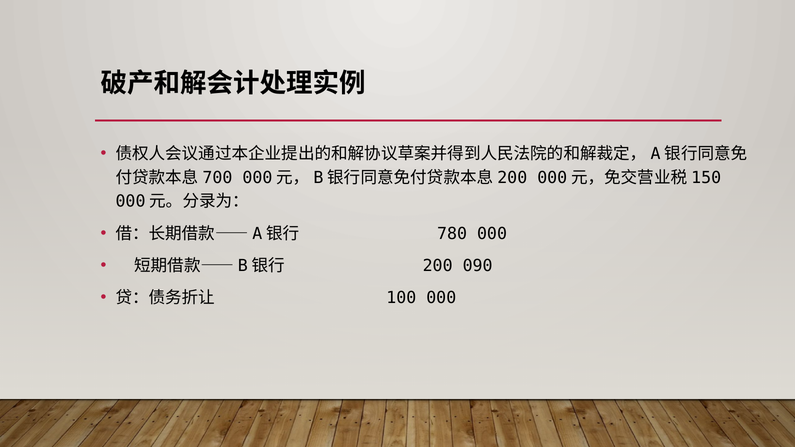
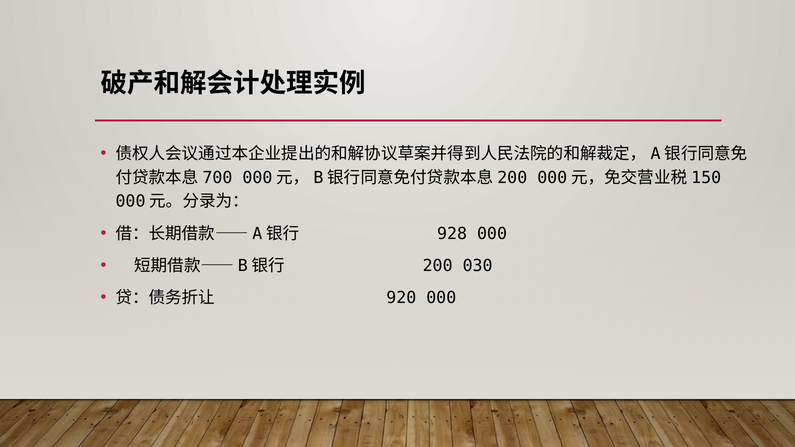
780: 780 -> 928
090: 090 -> 030
100: 100 -> 920
